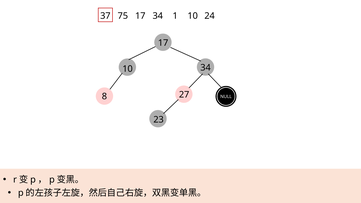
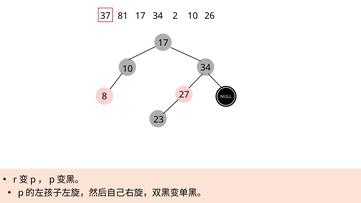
75: 75 -> 81
1: 1 -> 2
24: 24 -> 26
